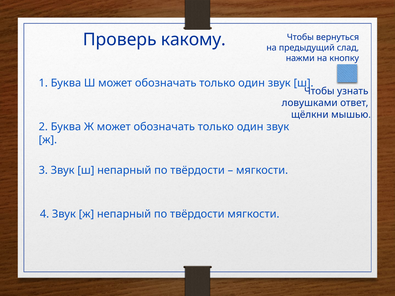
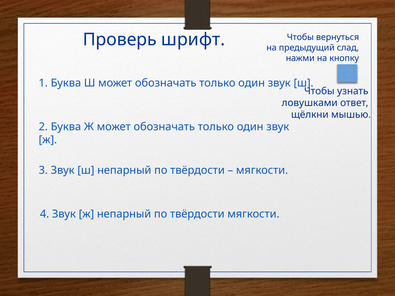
какому: какому -> шрифт
